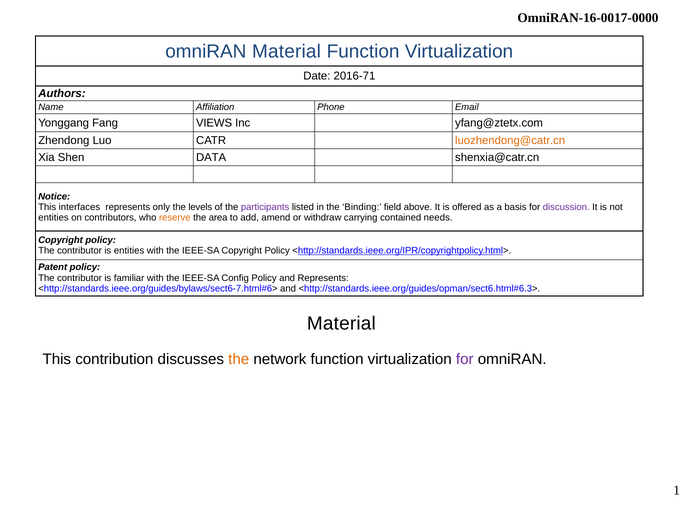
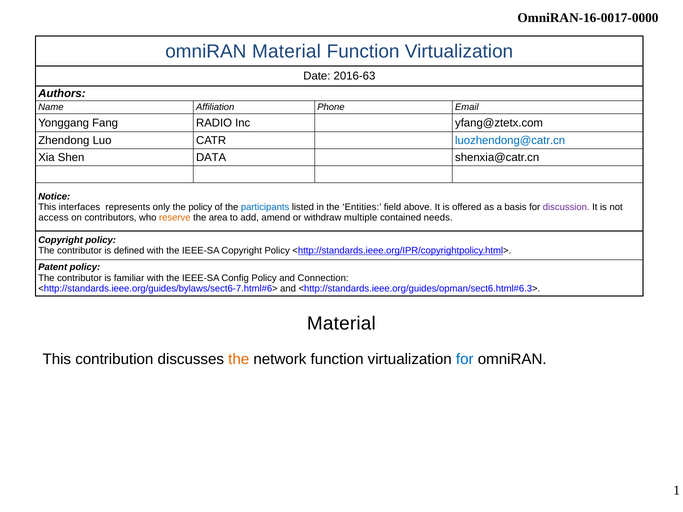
2016-71: 2016-71 -> 2016-63
VIEWS: VIEWS -> RADIO
luozhendong@catr.cn colour: orange -> blue
the levels: levels -> policy
participants colour: purple -> blue
Binding: Binding -> Entities
entities at (54, 218): entities -> access
carrying: carrying -> multiple
is entities: entities -> defined
and Represents: Represents -> Connection
for at (465, 359) colour: purple -> blue
